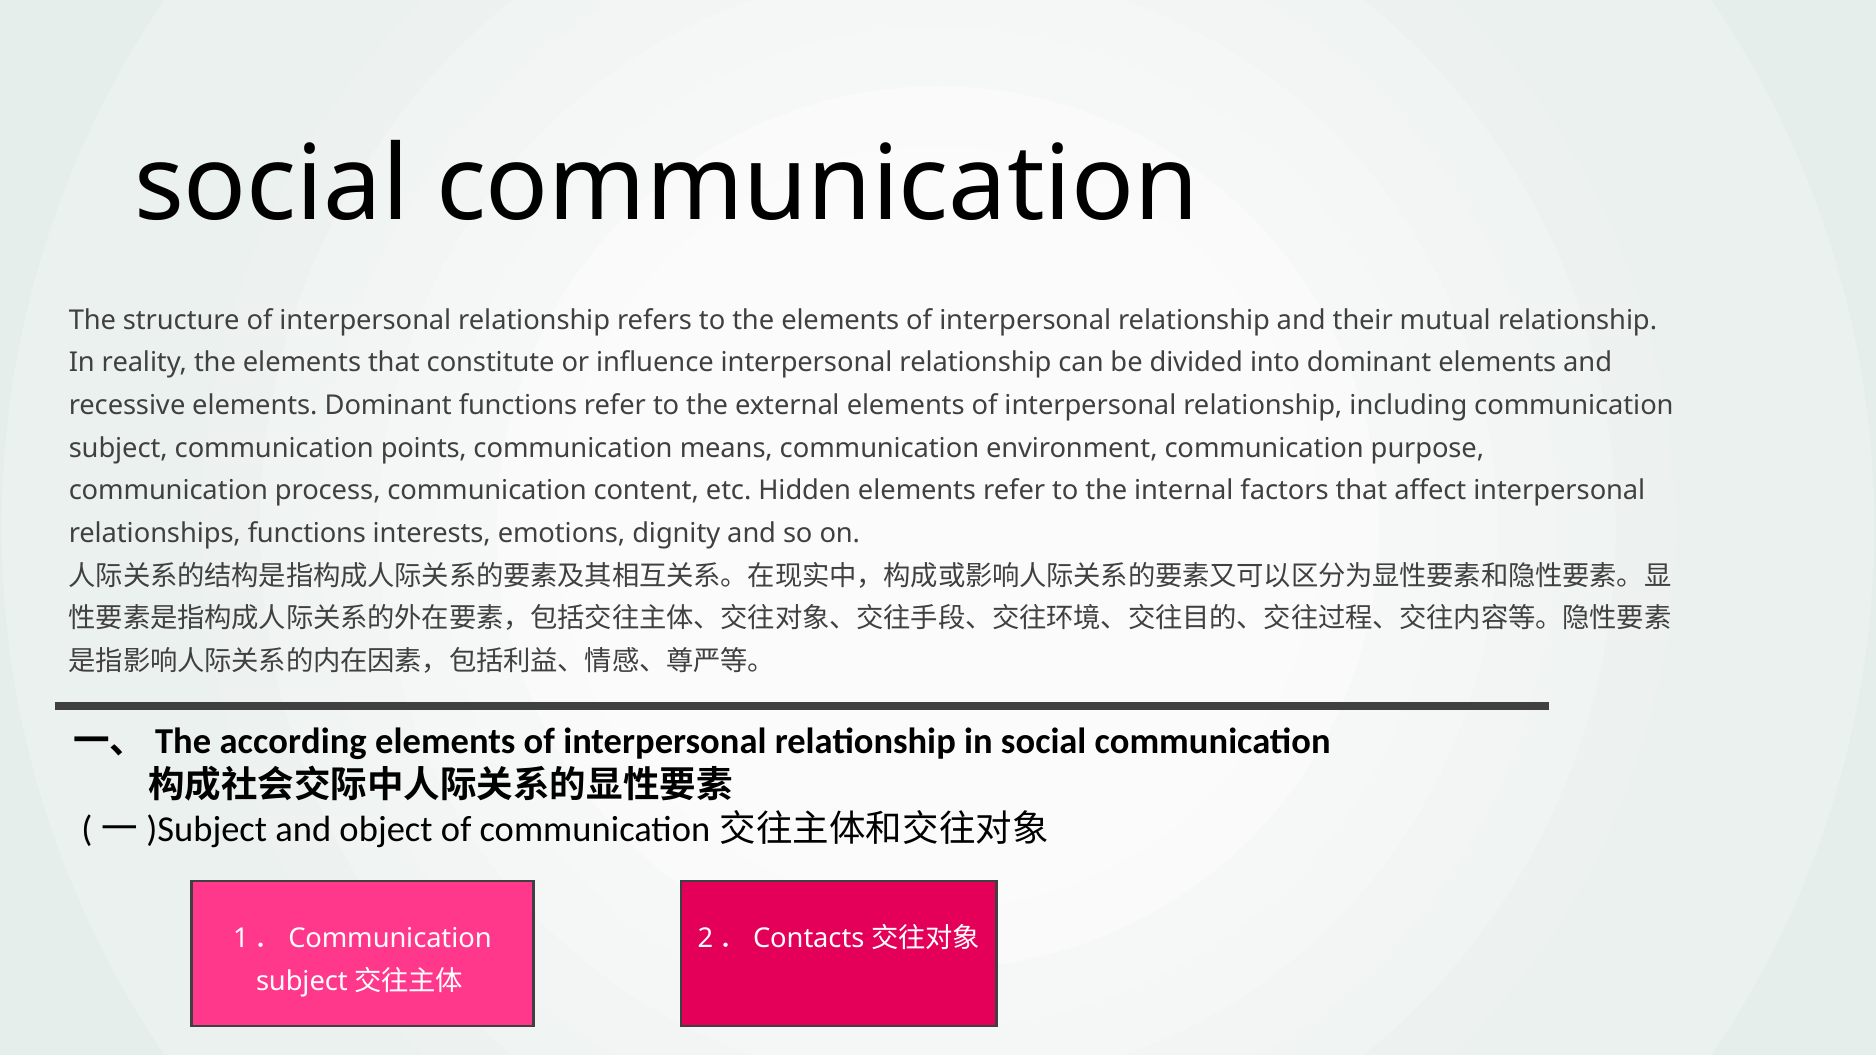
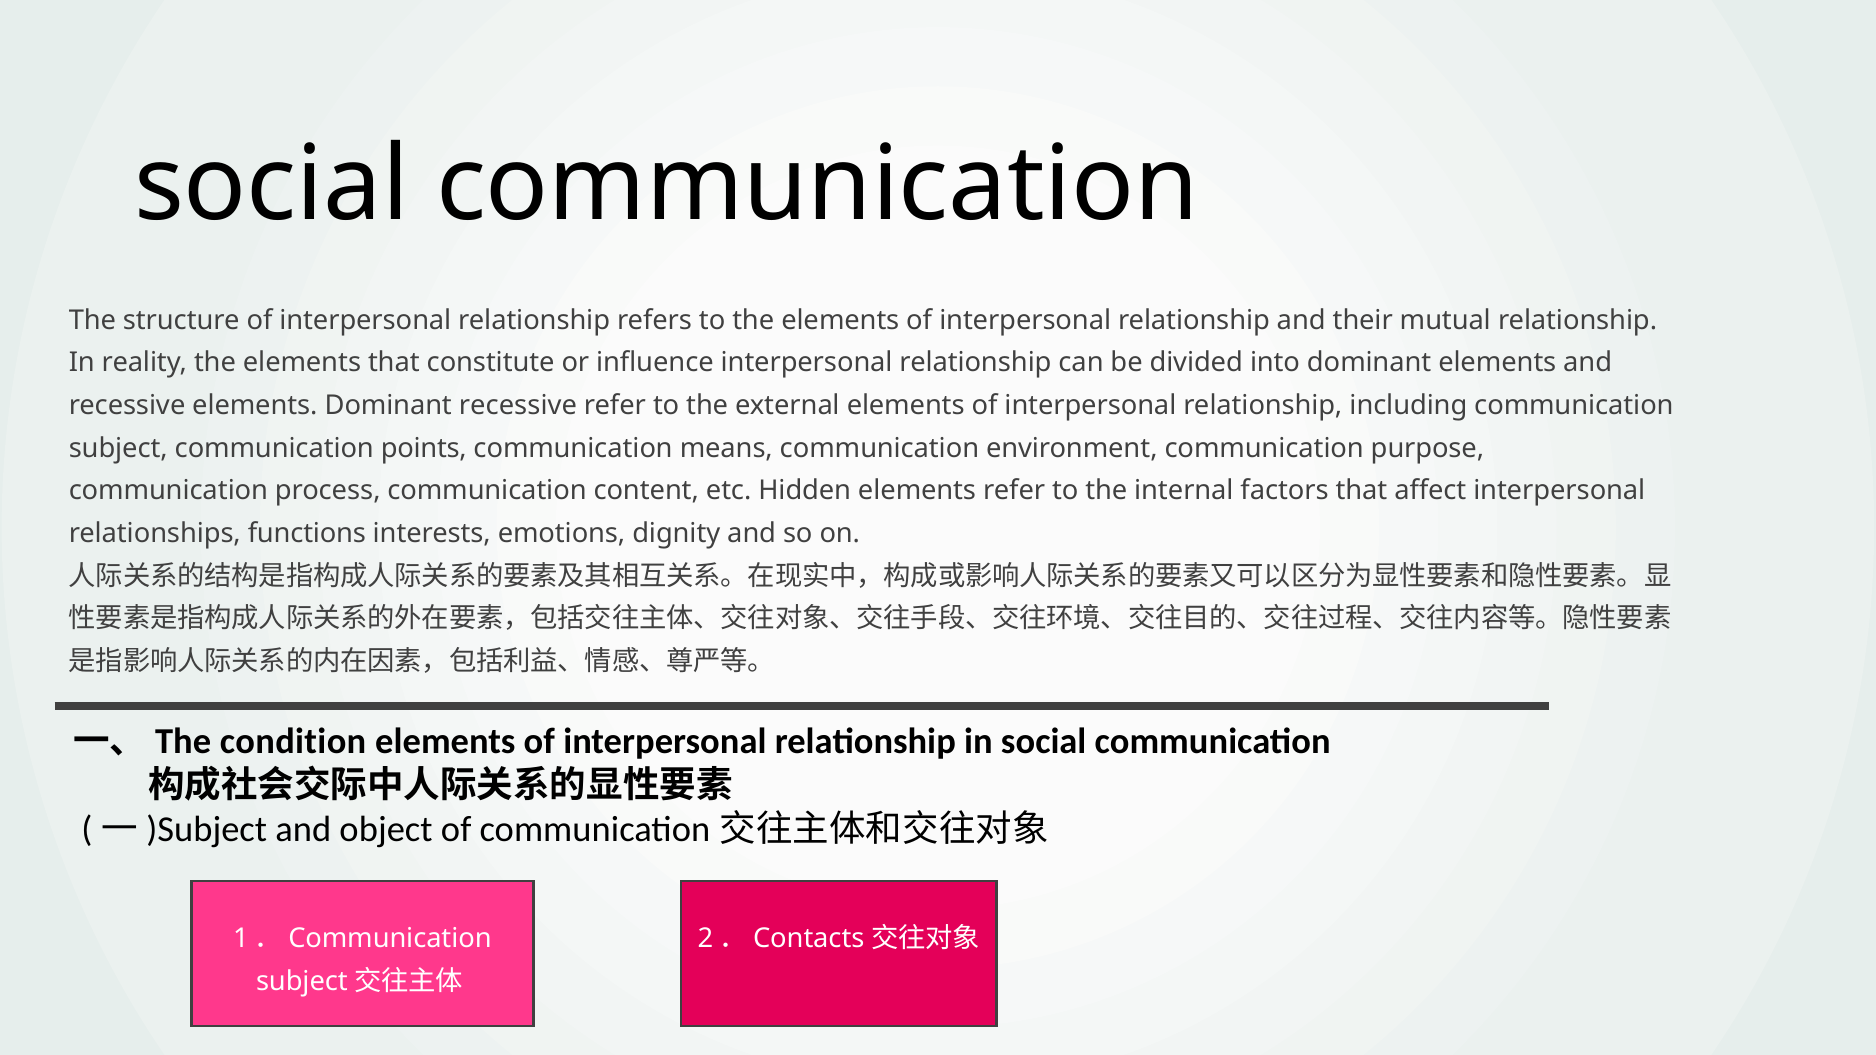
Dominant functions: functions -> recessive
according: according -> condition
